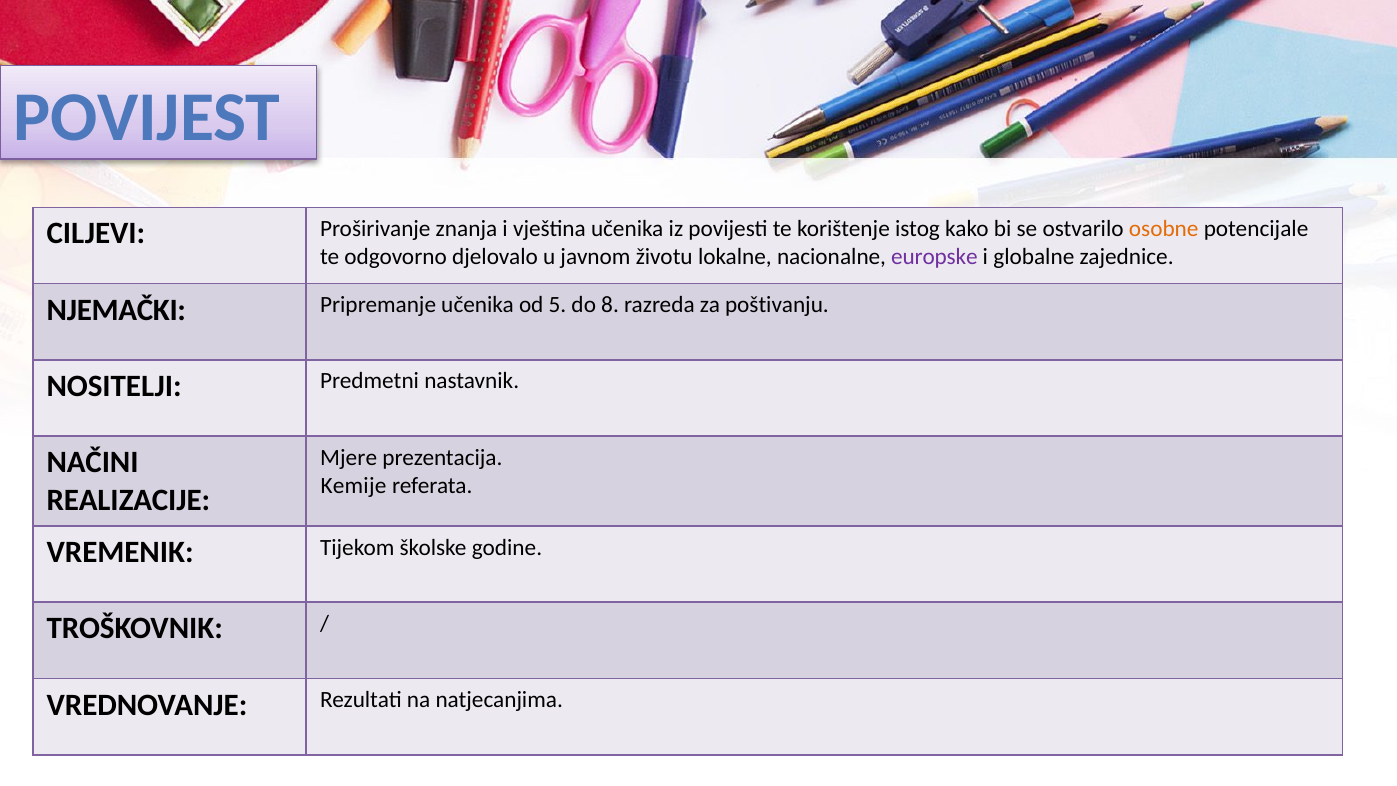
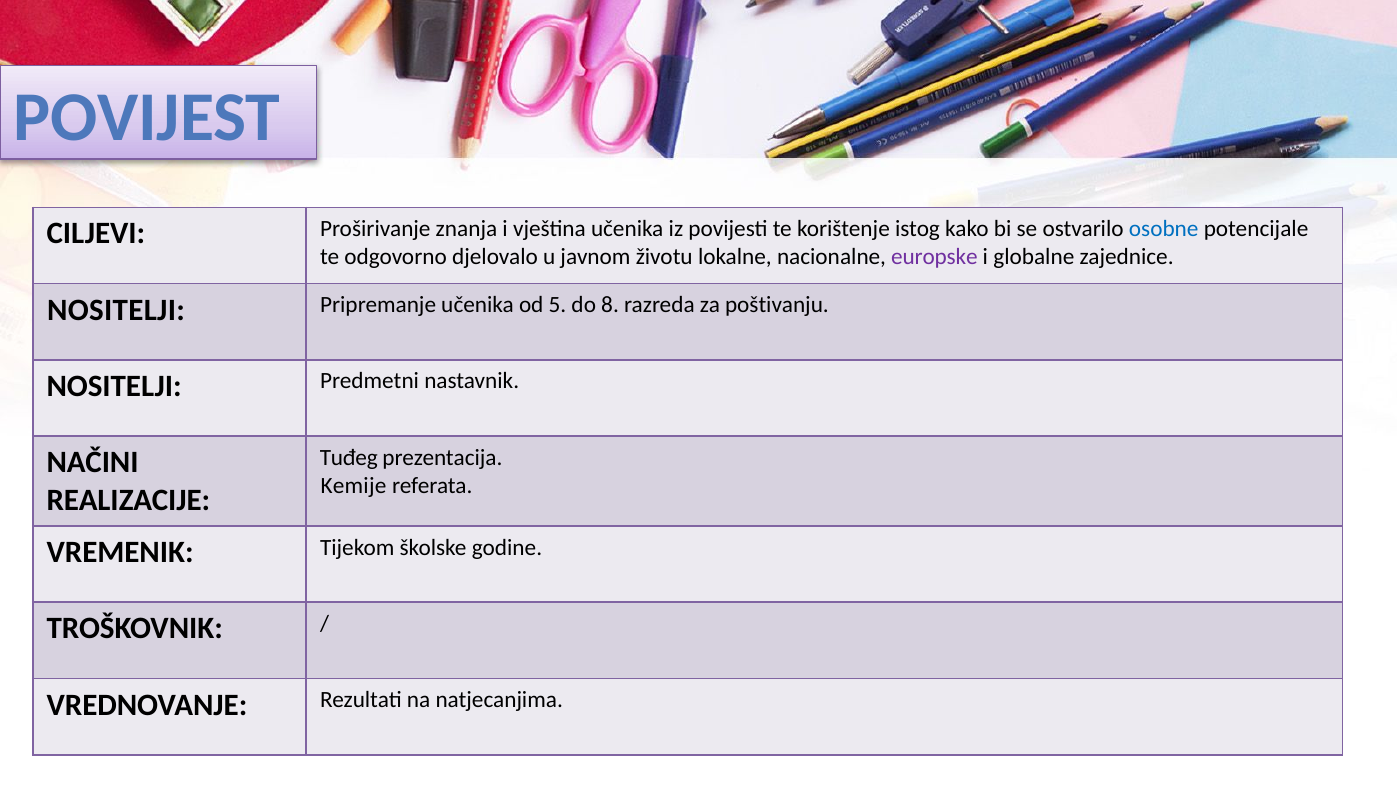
osobne colour: orange -> blue
NJEMAČKI at (116, 310): NJEMAČKI -> NOSITELJI
Mjere: Mjere -> Tuđeg
